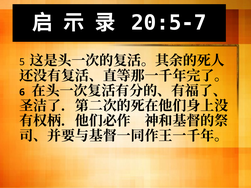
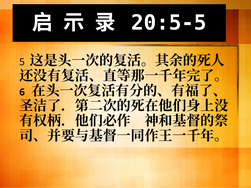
20:5-7: 20:5-7 -> 20:5-5
